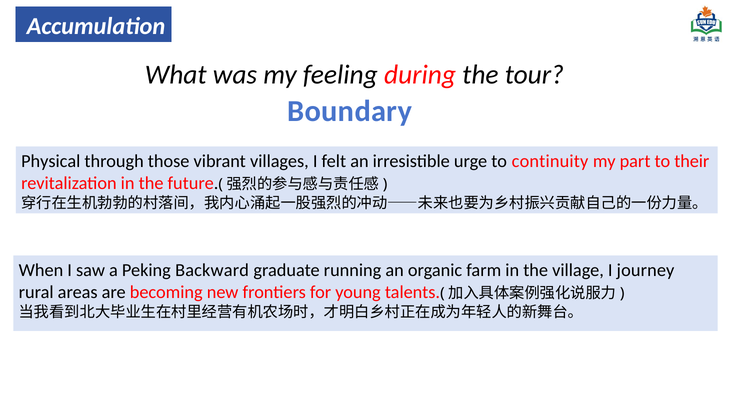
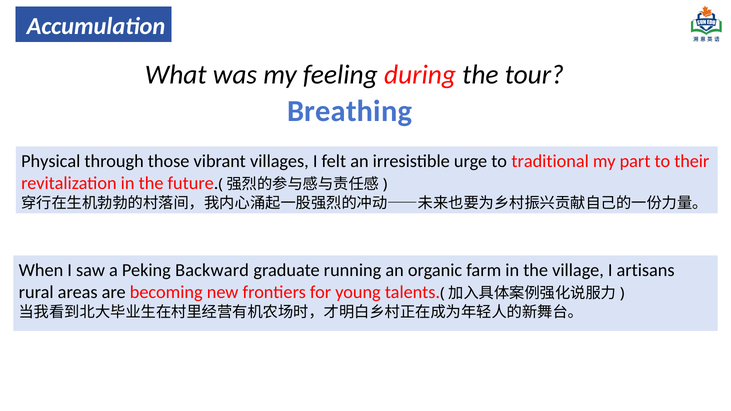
Boundary: Boundary -> Breathing
continuity: continuity -> traditional
journey: journey -> artisans
